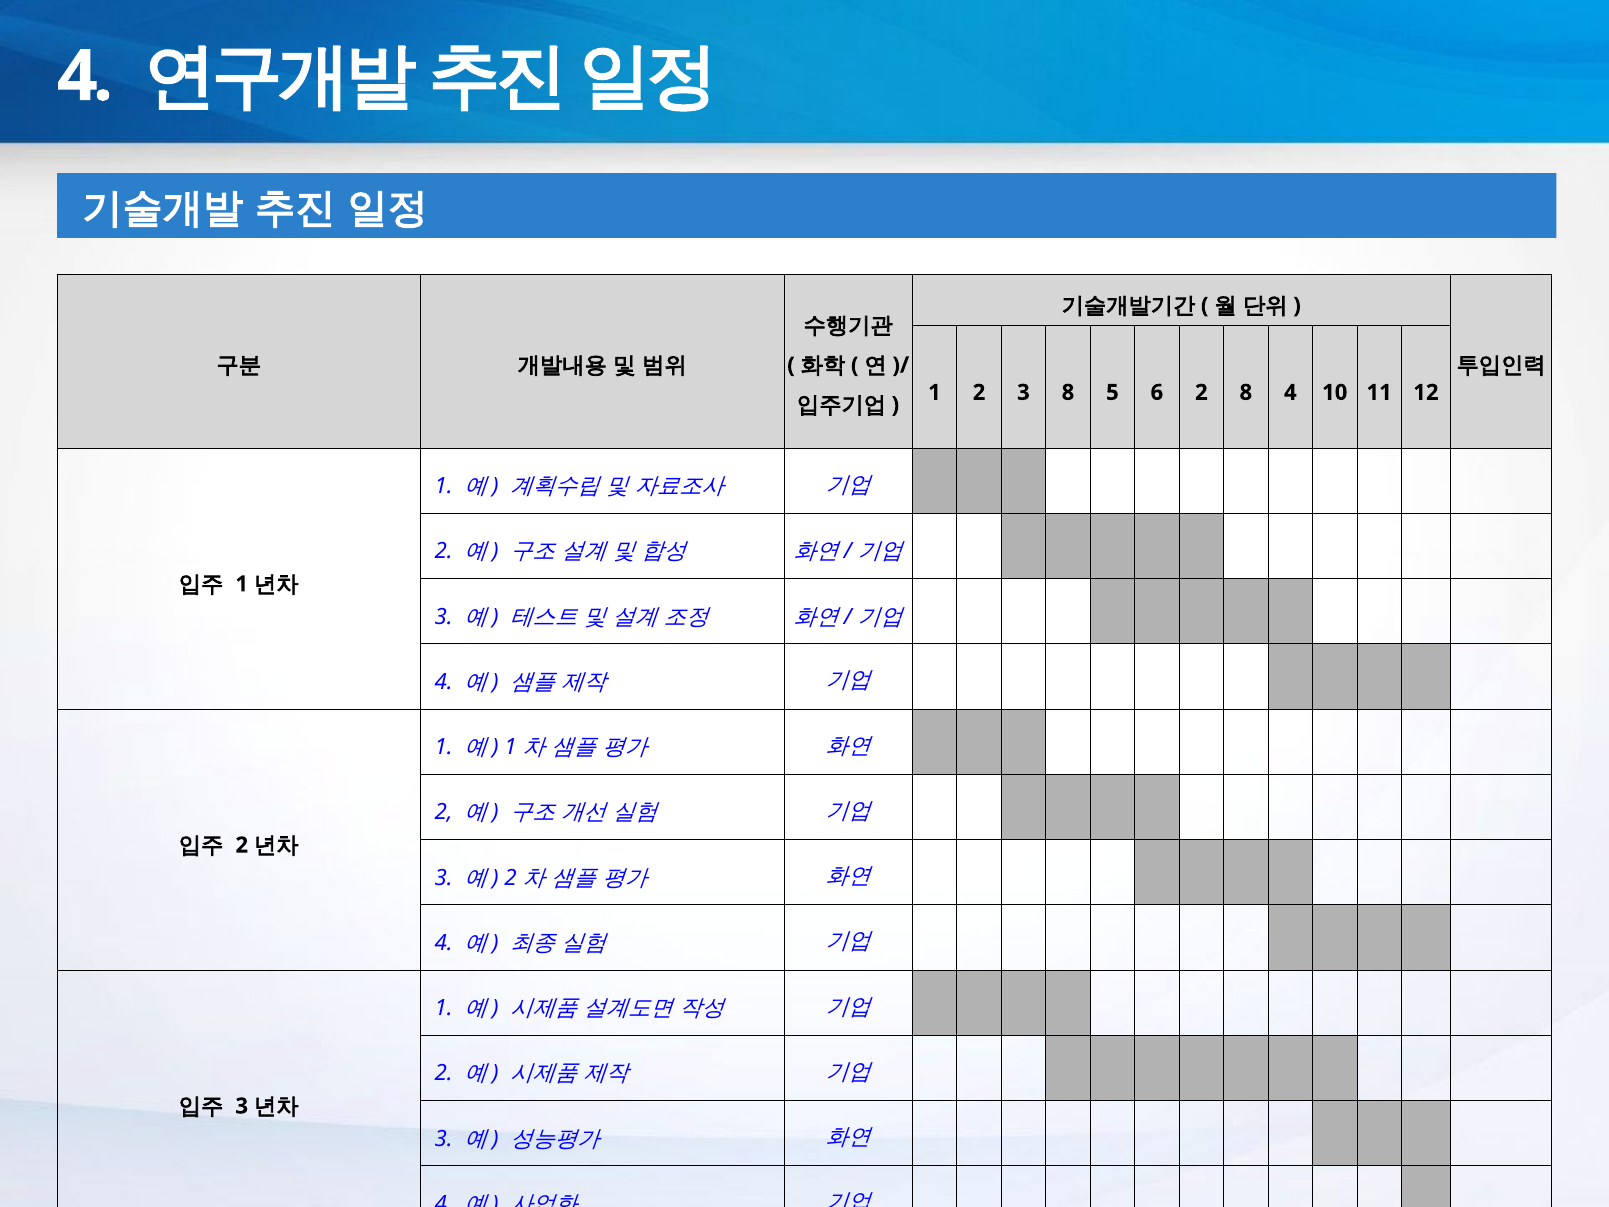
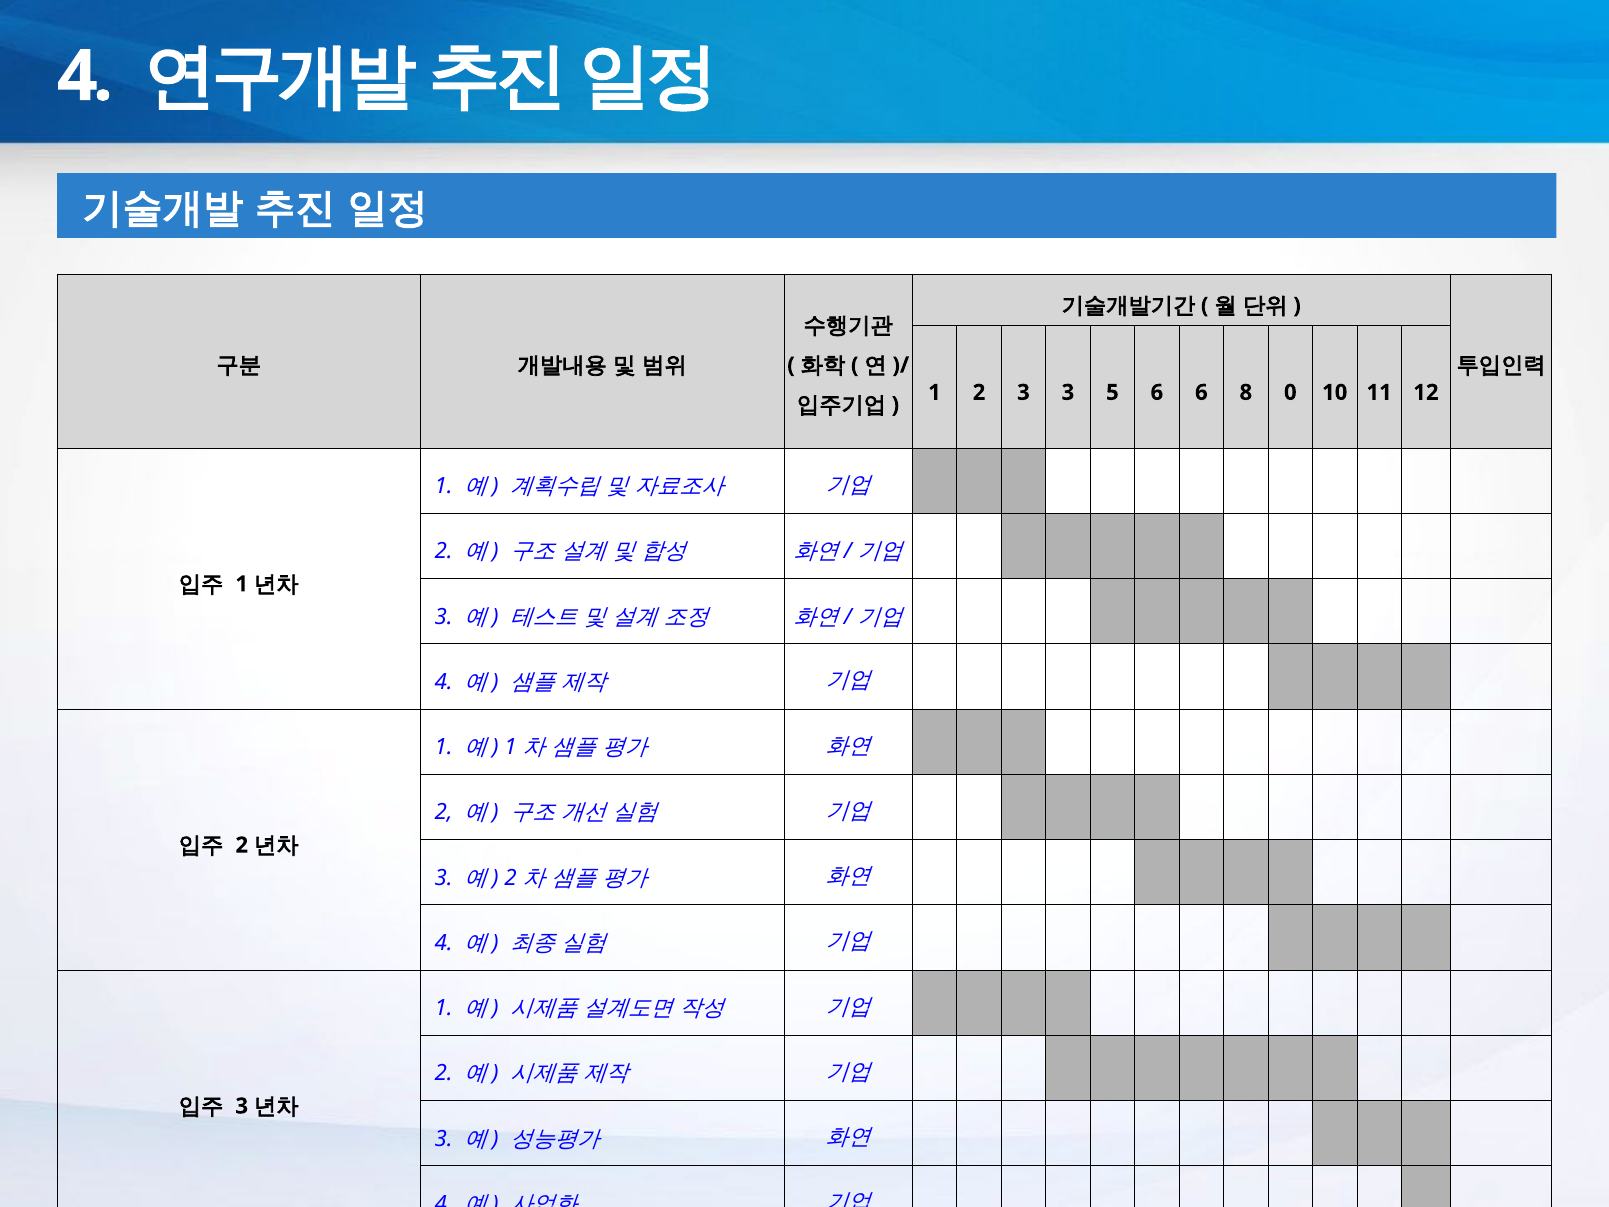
3 8: 8 -> 3
6 2: 2 -> 6
8 4: 4 -> 0
